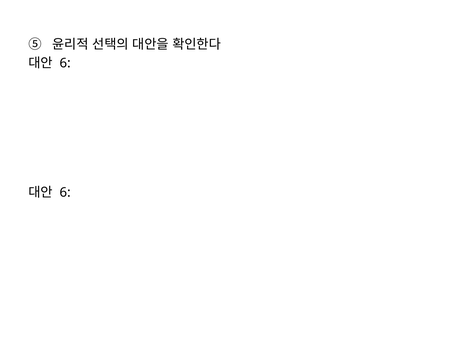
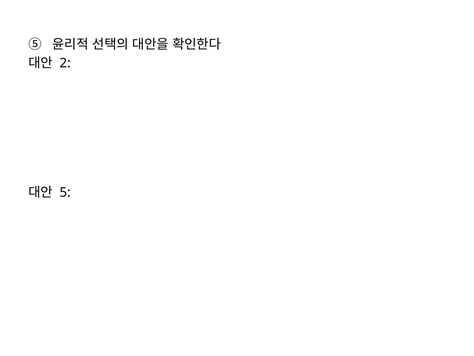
6 at (65, 63): 6 -> 2
6 at (65, 192): 6 -> 5
